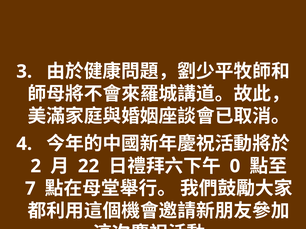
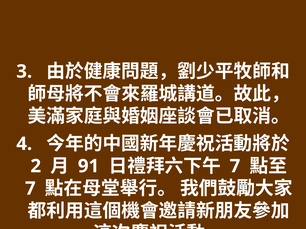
22: 22 -> 91
0 at (235, 166): 0 -> 7
